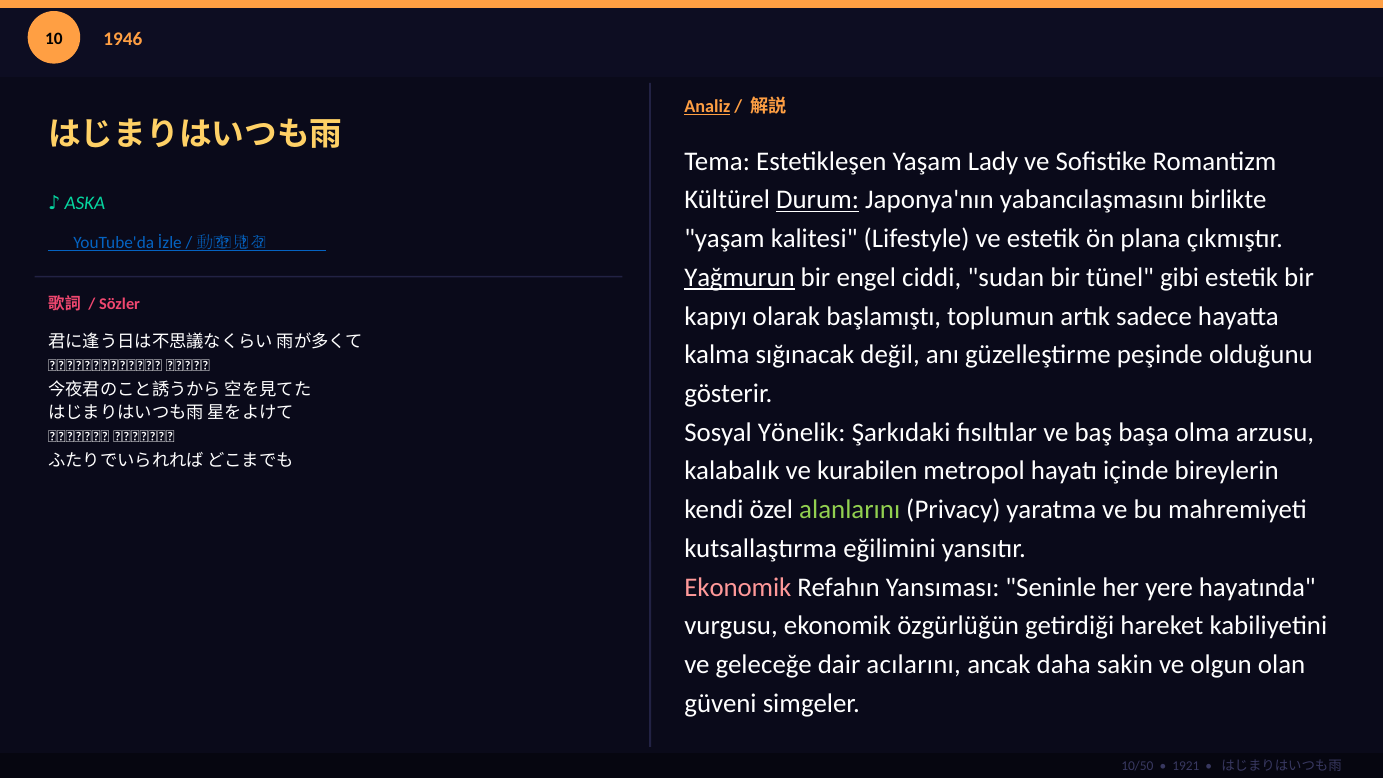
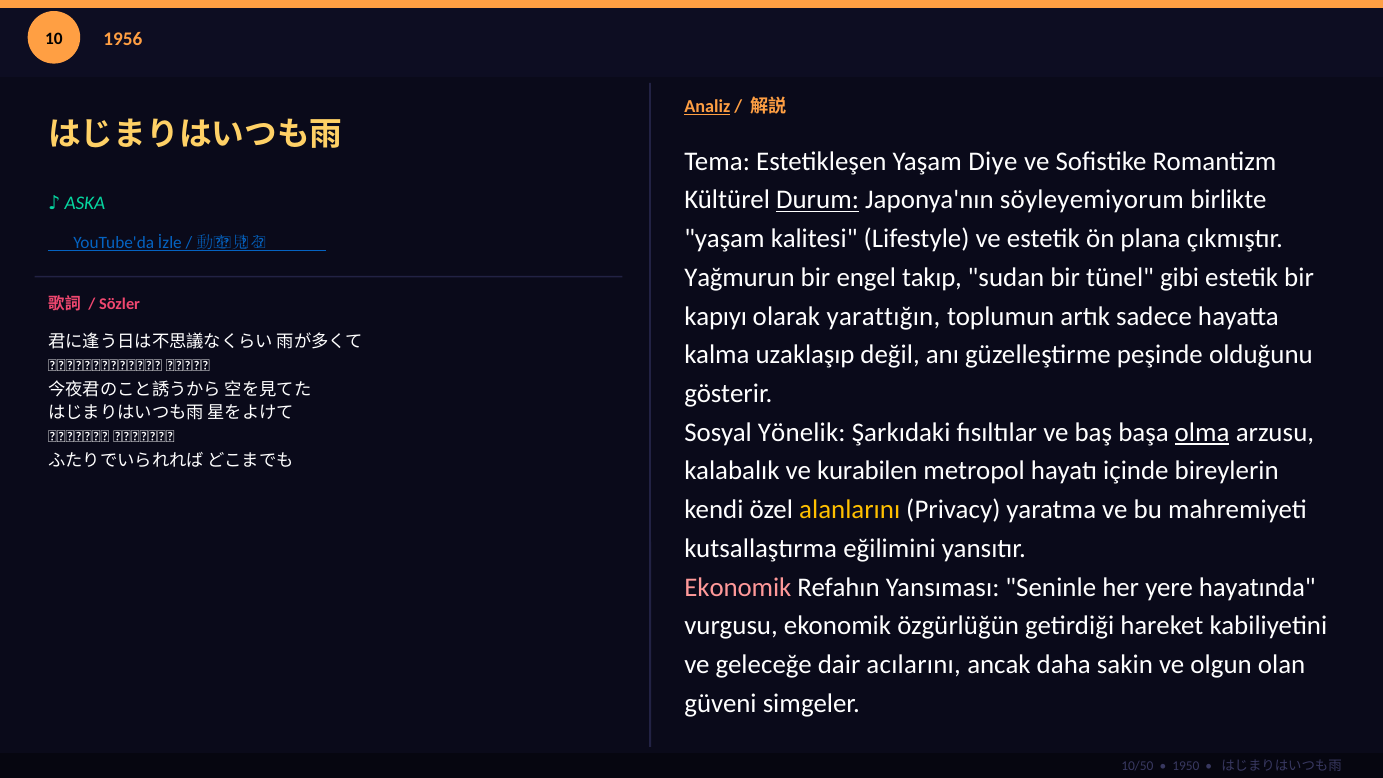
1946: 1946 -> 1956
Lady: Lady -> Diye
yabancılaşmasını: yabancılaşmasını -> söyleyemiyorum
Yağmurun underline: present -> none
ciddi: ciddi -> takıp
başlamıştı: başlamıştı -> yarattığın
sığınacak: sığınacak -> uzaklaşıp
olma underline: none -> present
alanlarını colour: light green -> yellow
1921: 1921 -> 1950
